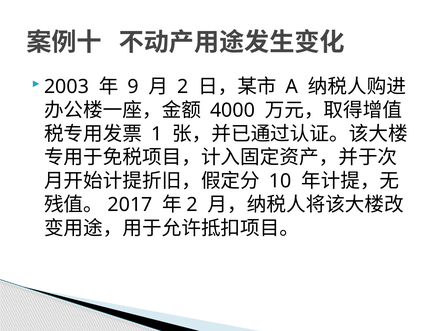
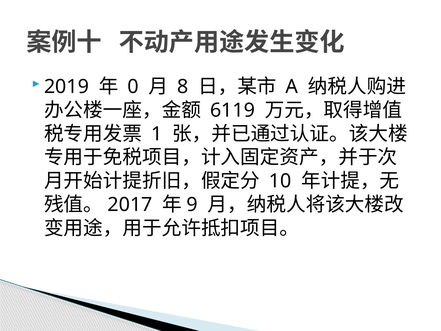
2003: 2003 -> 2019
9: 9 -> 0
2 at (183, 87): 2 -> 8
4000: 4000 -> 6119
2 at (192, 204): 2 -> 9
